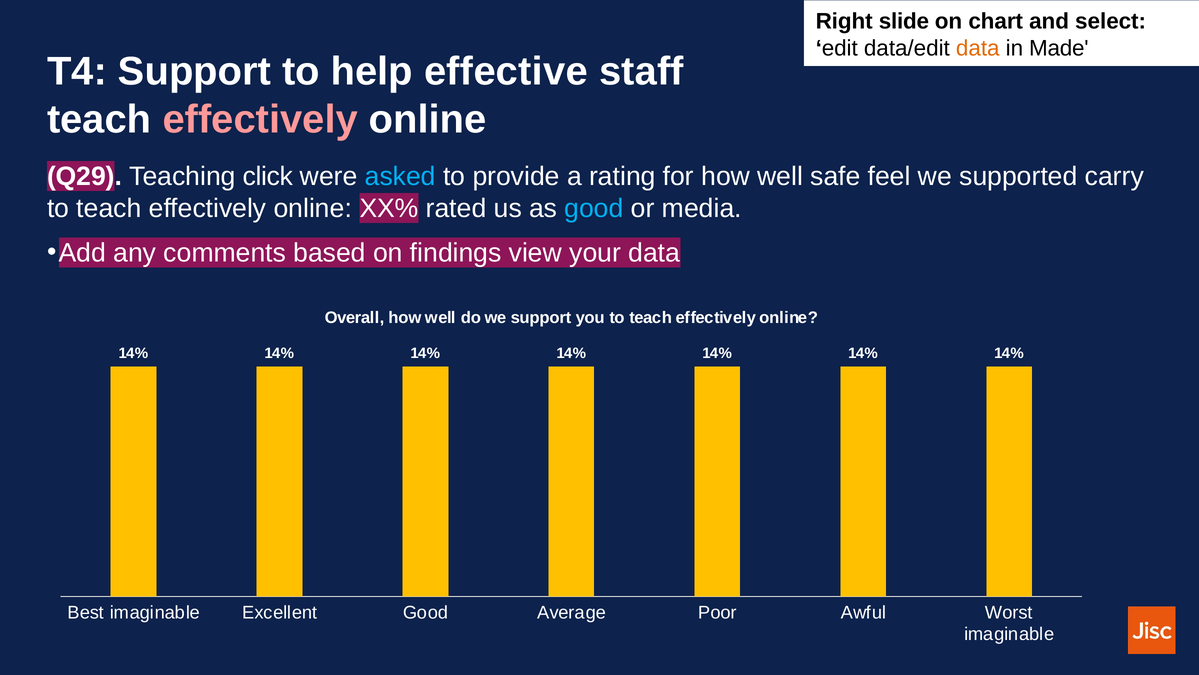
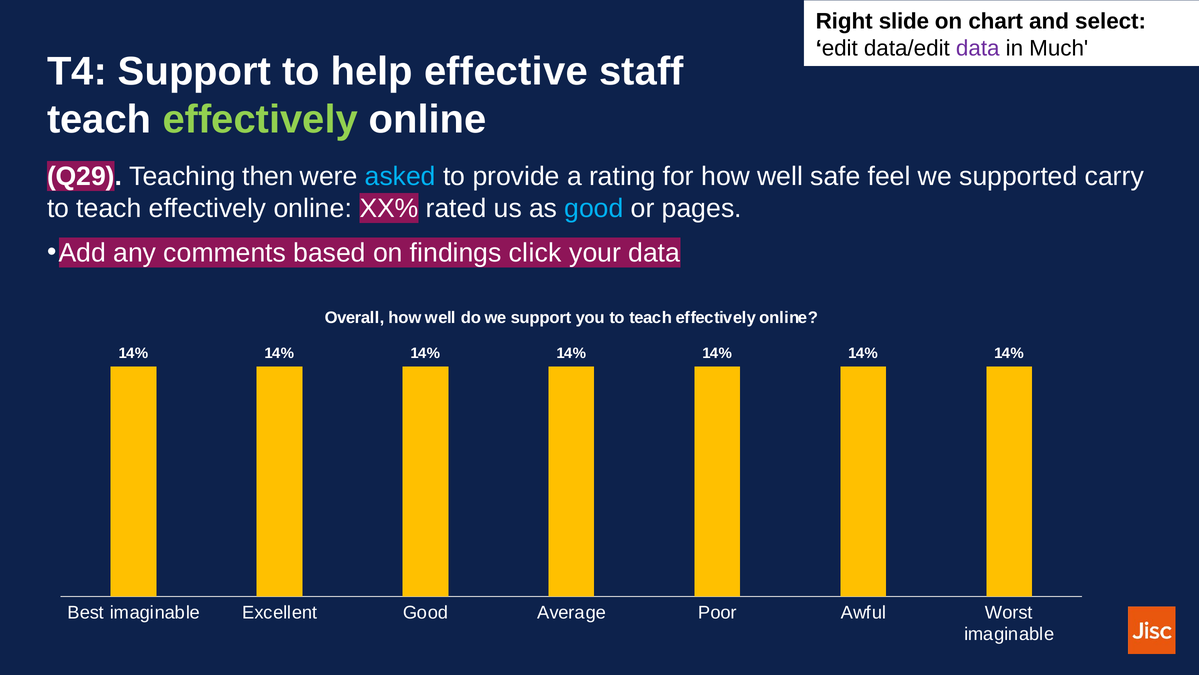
data at (978, 48) colour: orange -> purple
Made: Made -> Much
effectively at (260, 119) colour: pink -> light green
click: click -> then
media: media -> pages
view: view -> click
